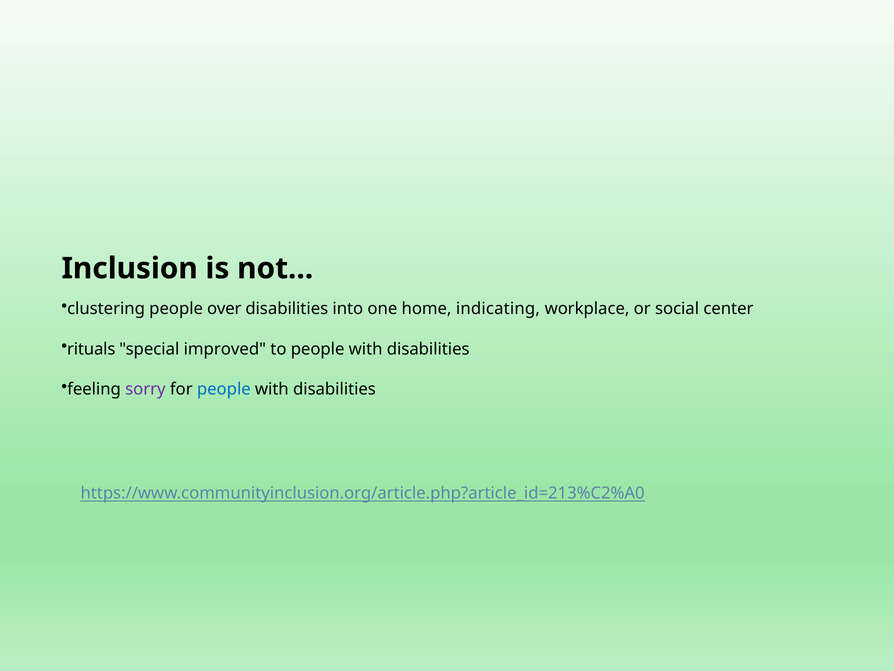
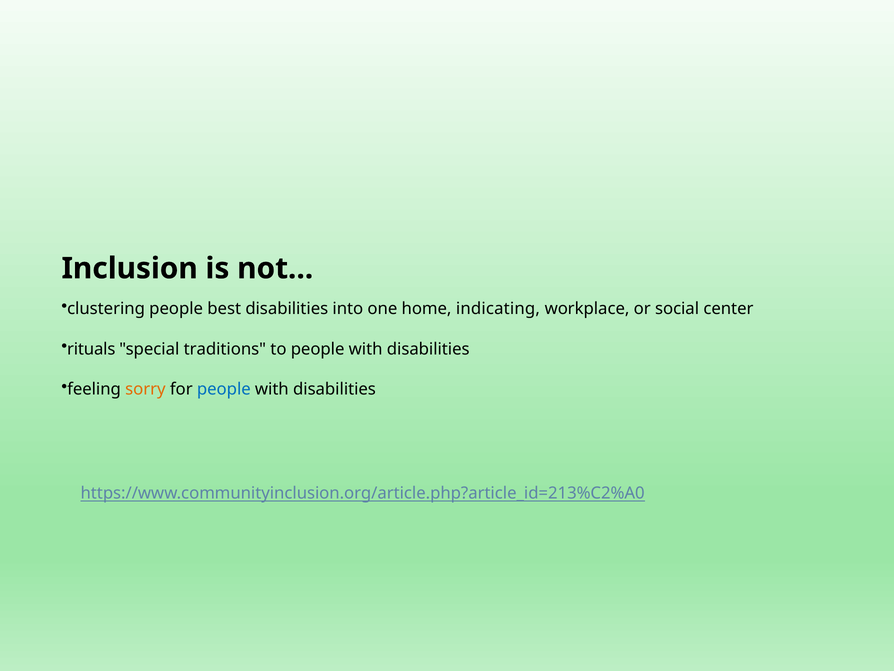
over: over -> best
improved: improved -> traditions
sorry colour: purple -> orange
